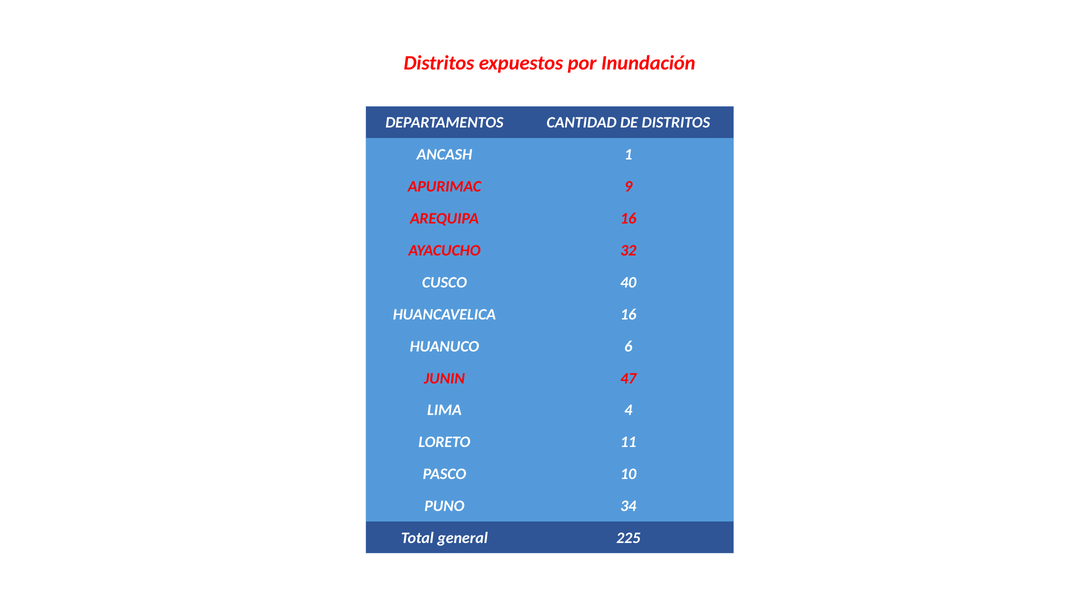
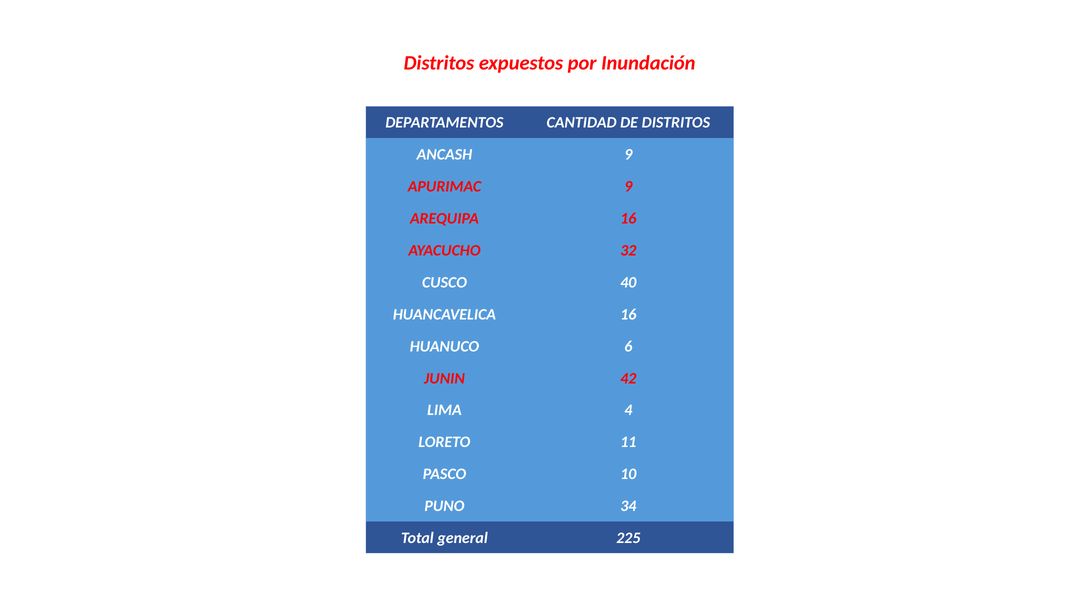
ANCASH 1: 1 -> 9
47: 47 -> 42
